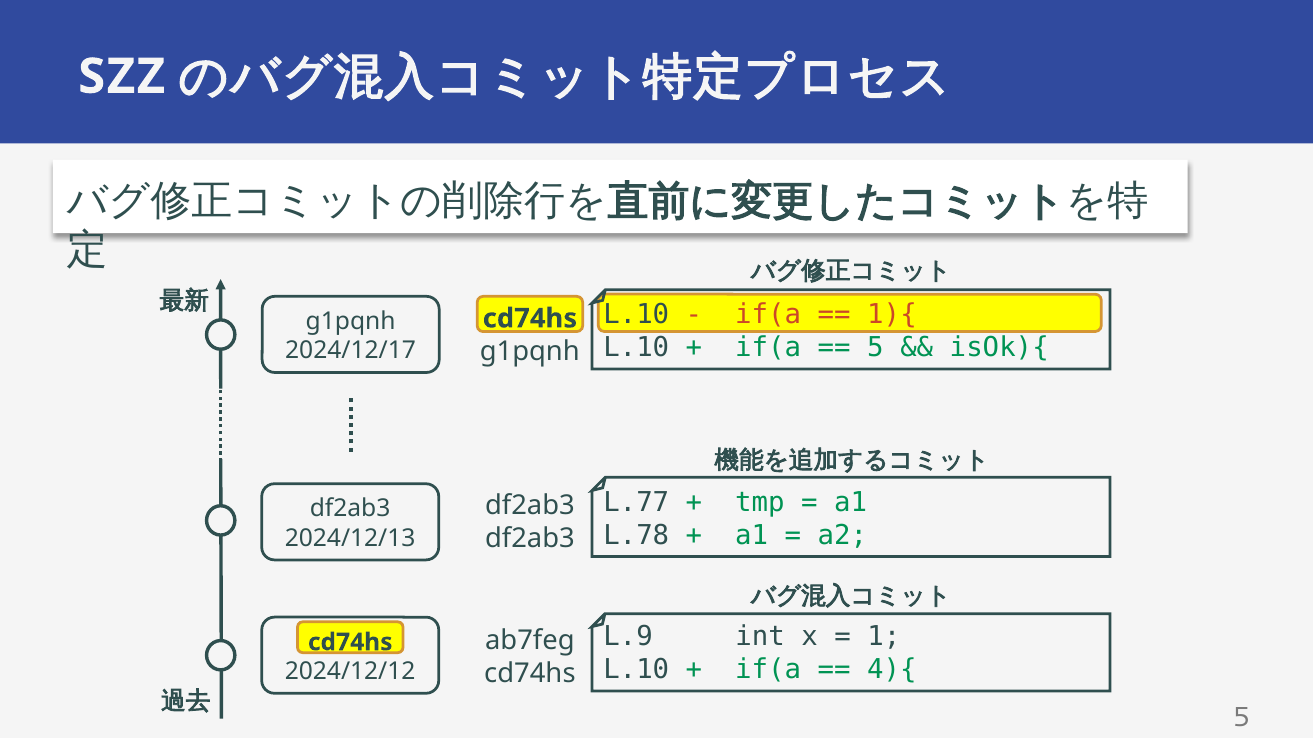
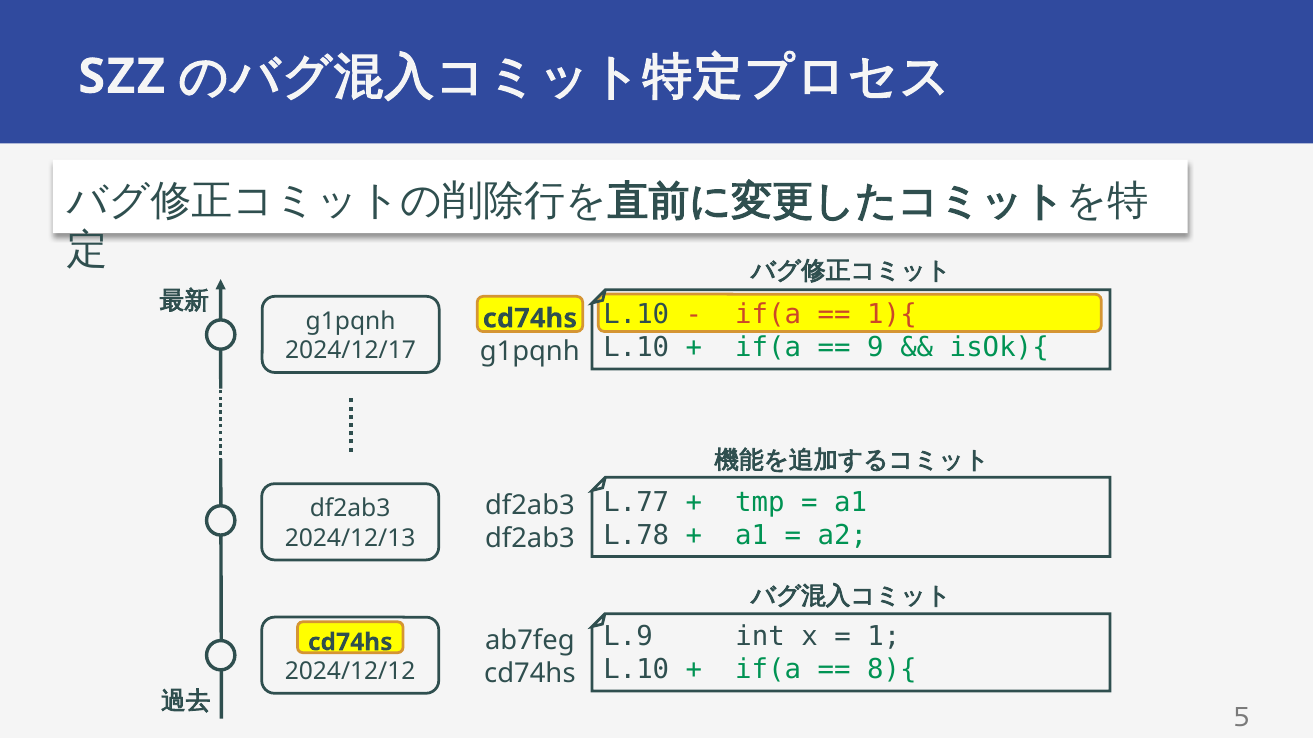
5 at (875, 348): 5 -> 9
4){: 4){ -> 8){
